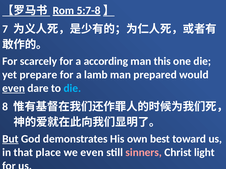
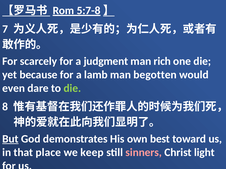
according: according -> judgment
this: this -> rich
prepare: prepare -> because
prepared: prepared -> begotten
even at (14, 88) underline: present -> none
die at (72, 88) colour: light blue -> light green
we even: even -> keep
